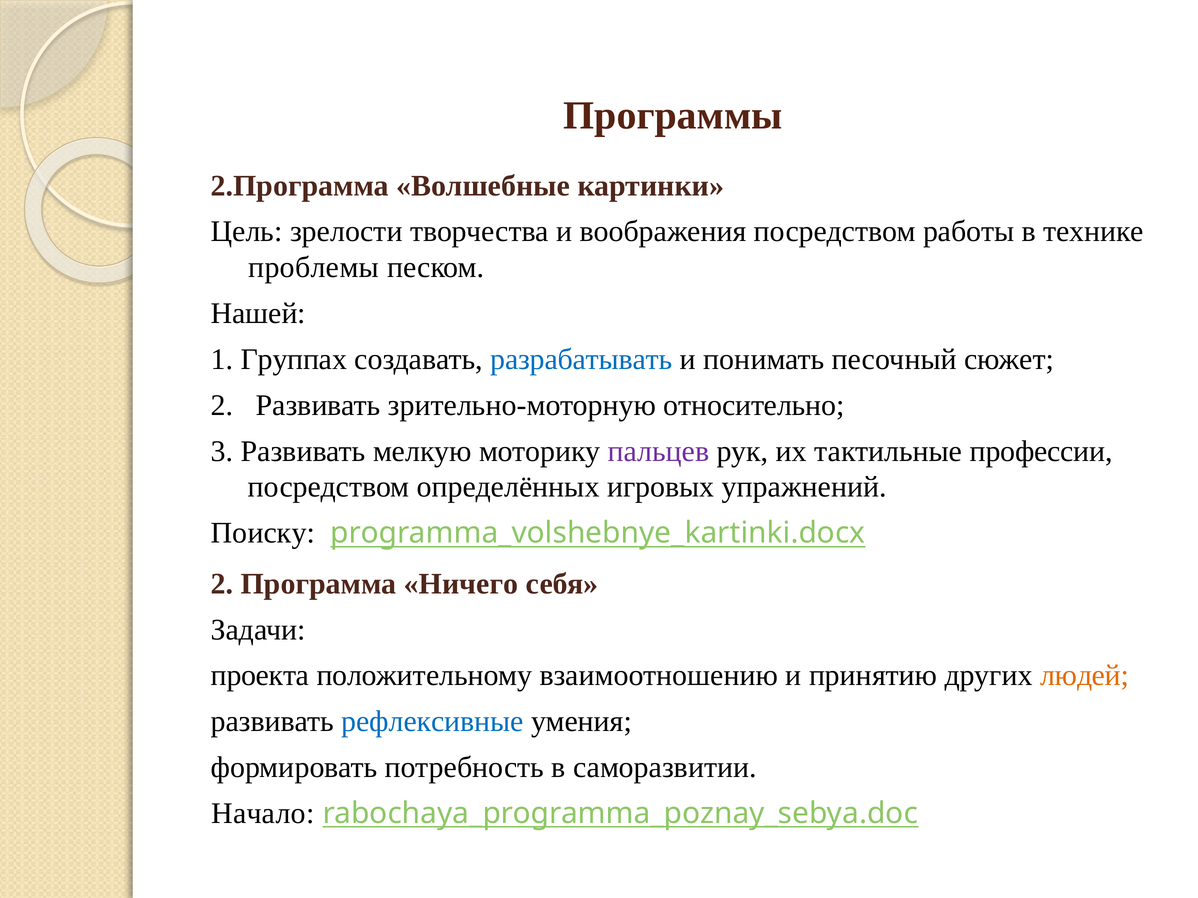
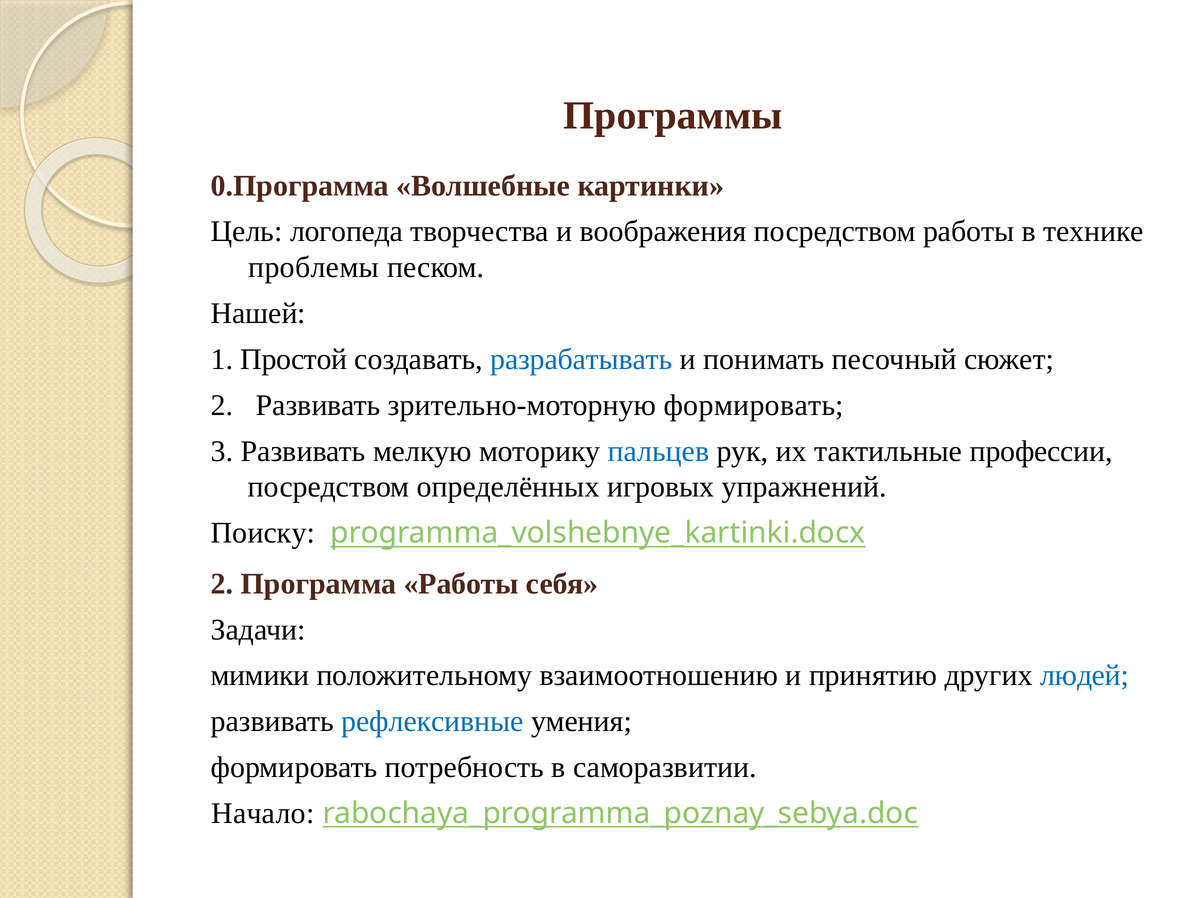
2.Программа: 2.Программа -> 0.Программа
зрелости: зрелости -> логопеда
Группах: Группах -> Простой
зрительно-моторную относительно: относительно -> формировать
пальцев colour: purple -> blue
Программа Ничего: Ничего -> Работы
проекта: проекта -> мимики
людей colour: orange -> blue
